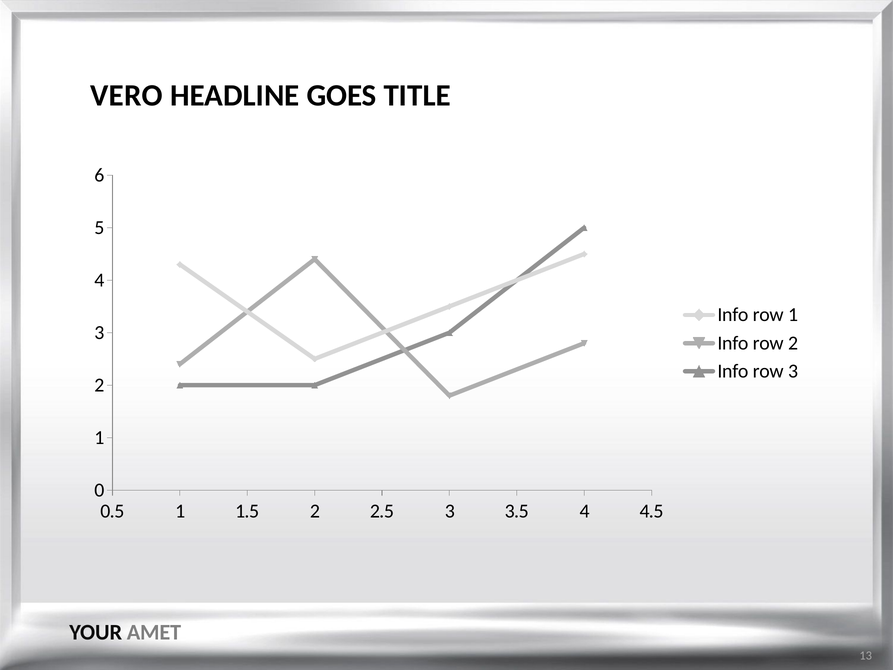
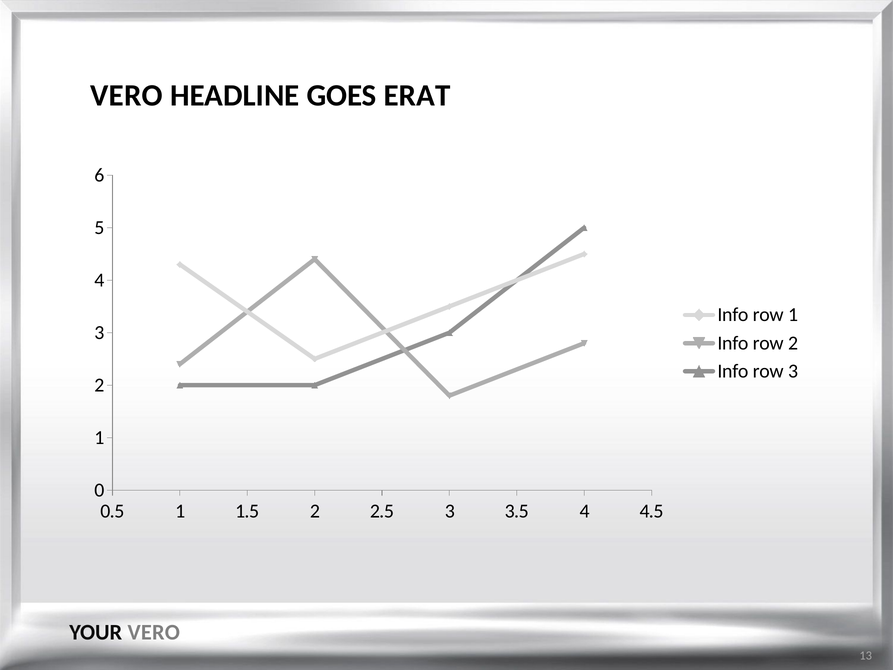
TITLE: TITLE -> ERAT
YOUR AMET: AMET -> VERO
